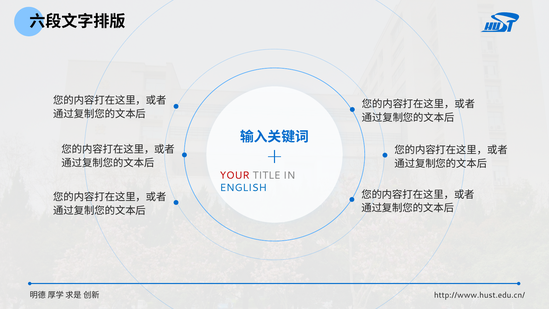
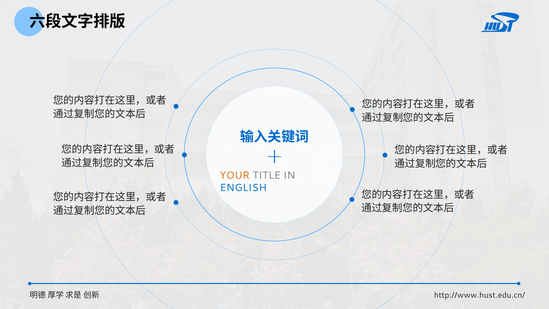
YOUR colour: red -> orange
